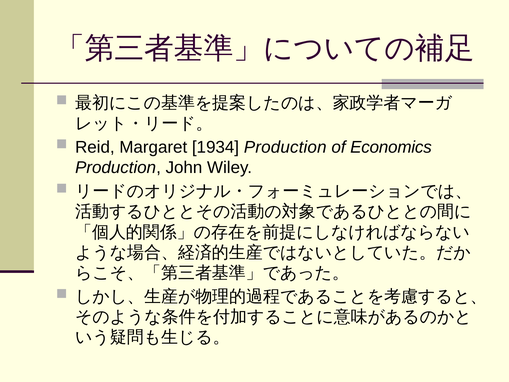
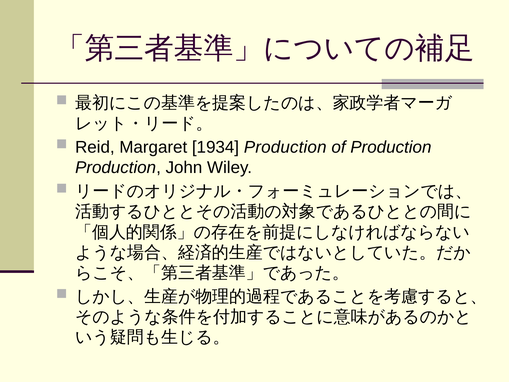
of Economics: Economics -> Production
